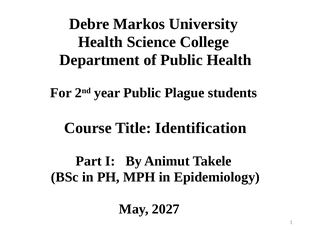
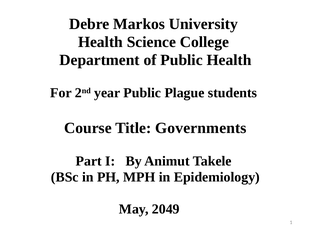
Identification: Identification -> Governments
2027: 2027 -> 2049
